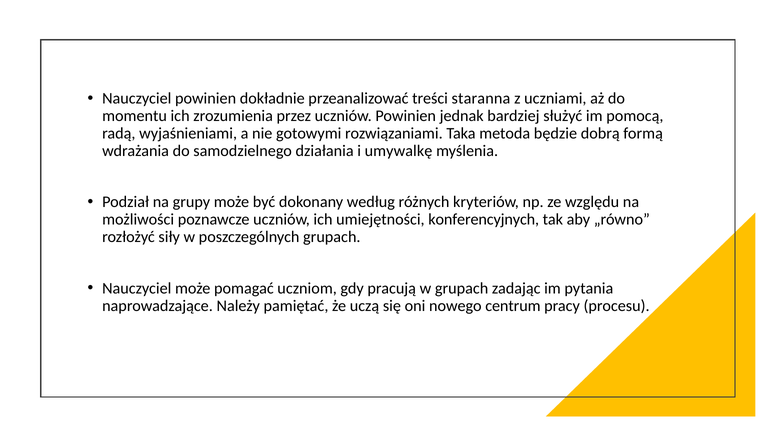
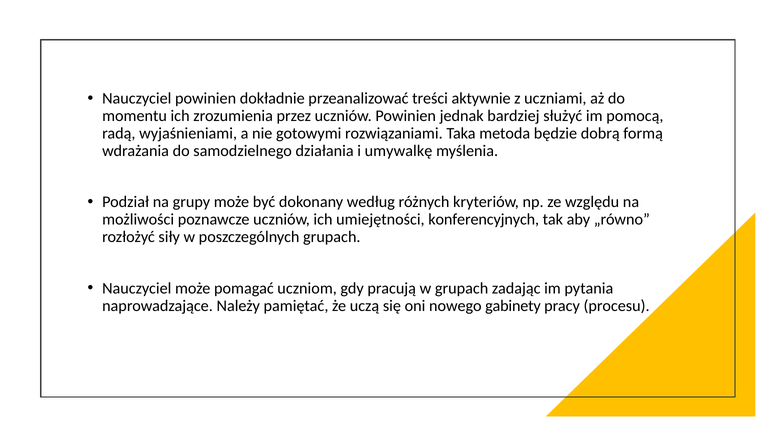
staranna: staranna -> aktywnie
centrum: centrum -> gabinety
